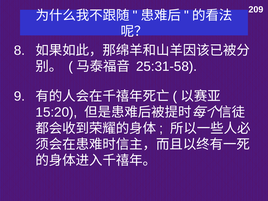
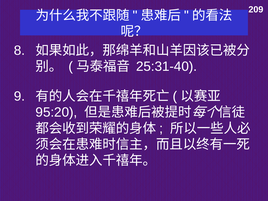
25:31-58: 25:31-58 -> 25:31-40
15:20: 15:20 -> 95:20
